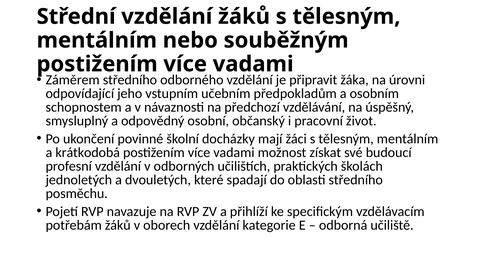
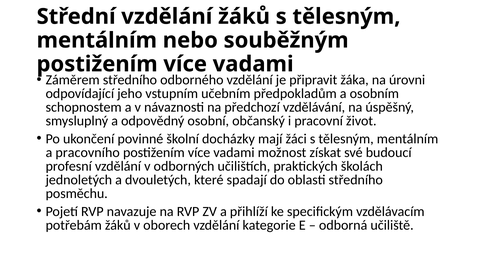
krátkodobá: krátkodobá -> pracovního
